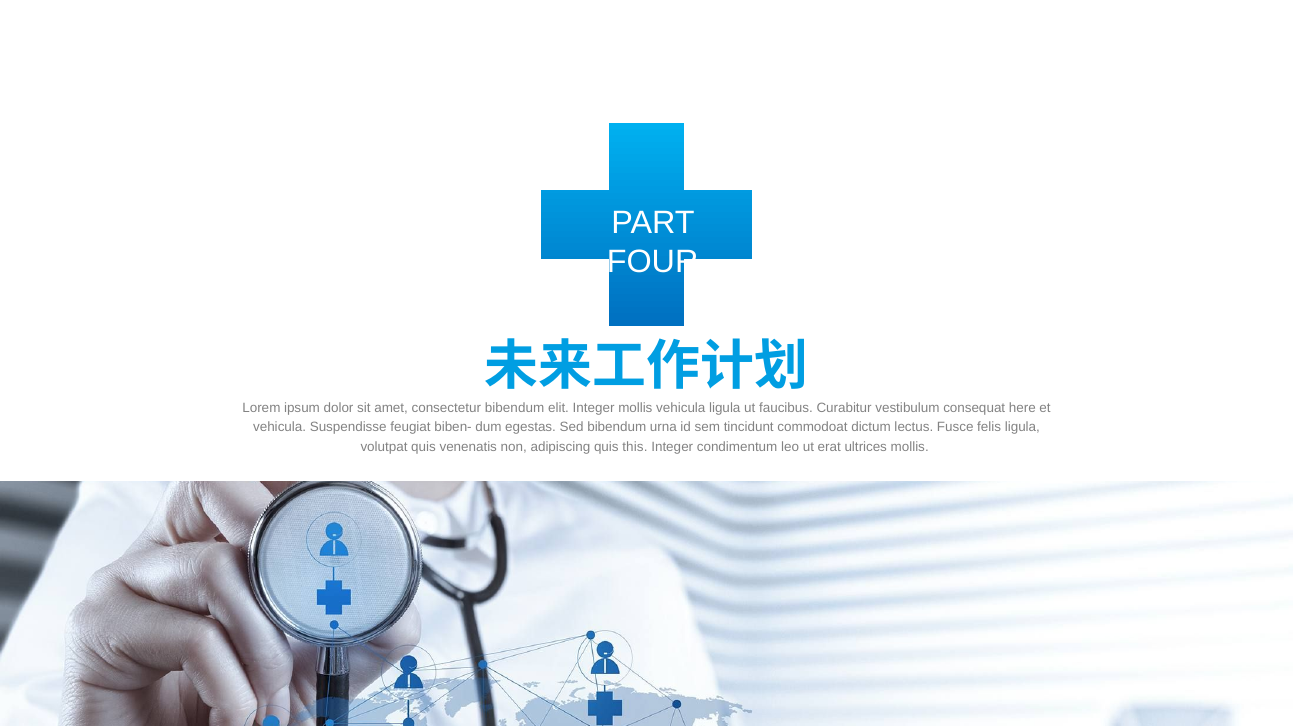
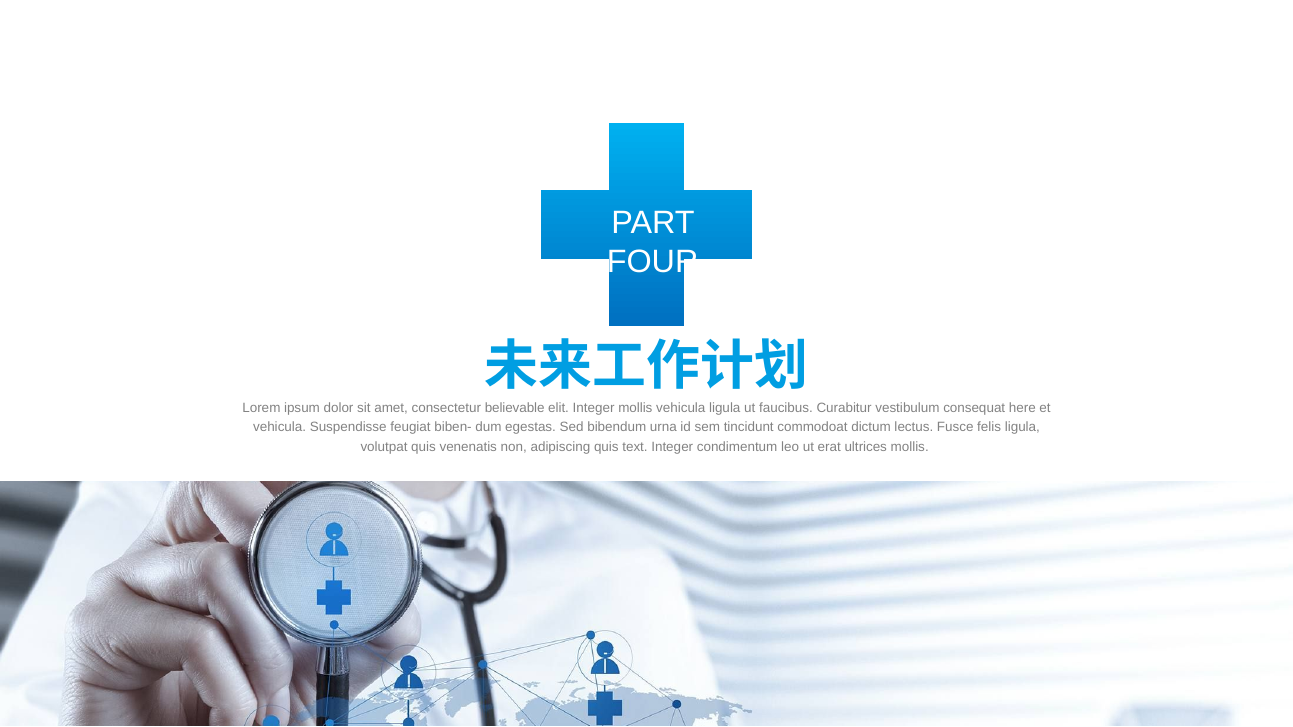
consectetur bibendum: bibendum -> believable
this: this -> text
